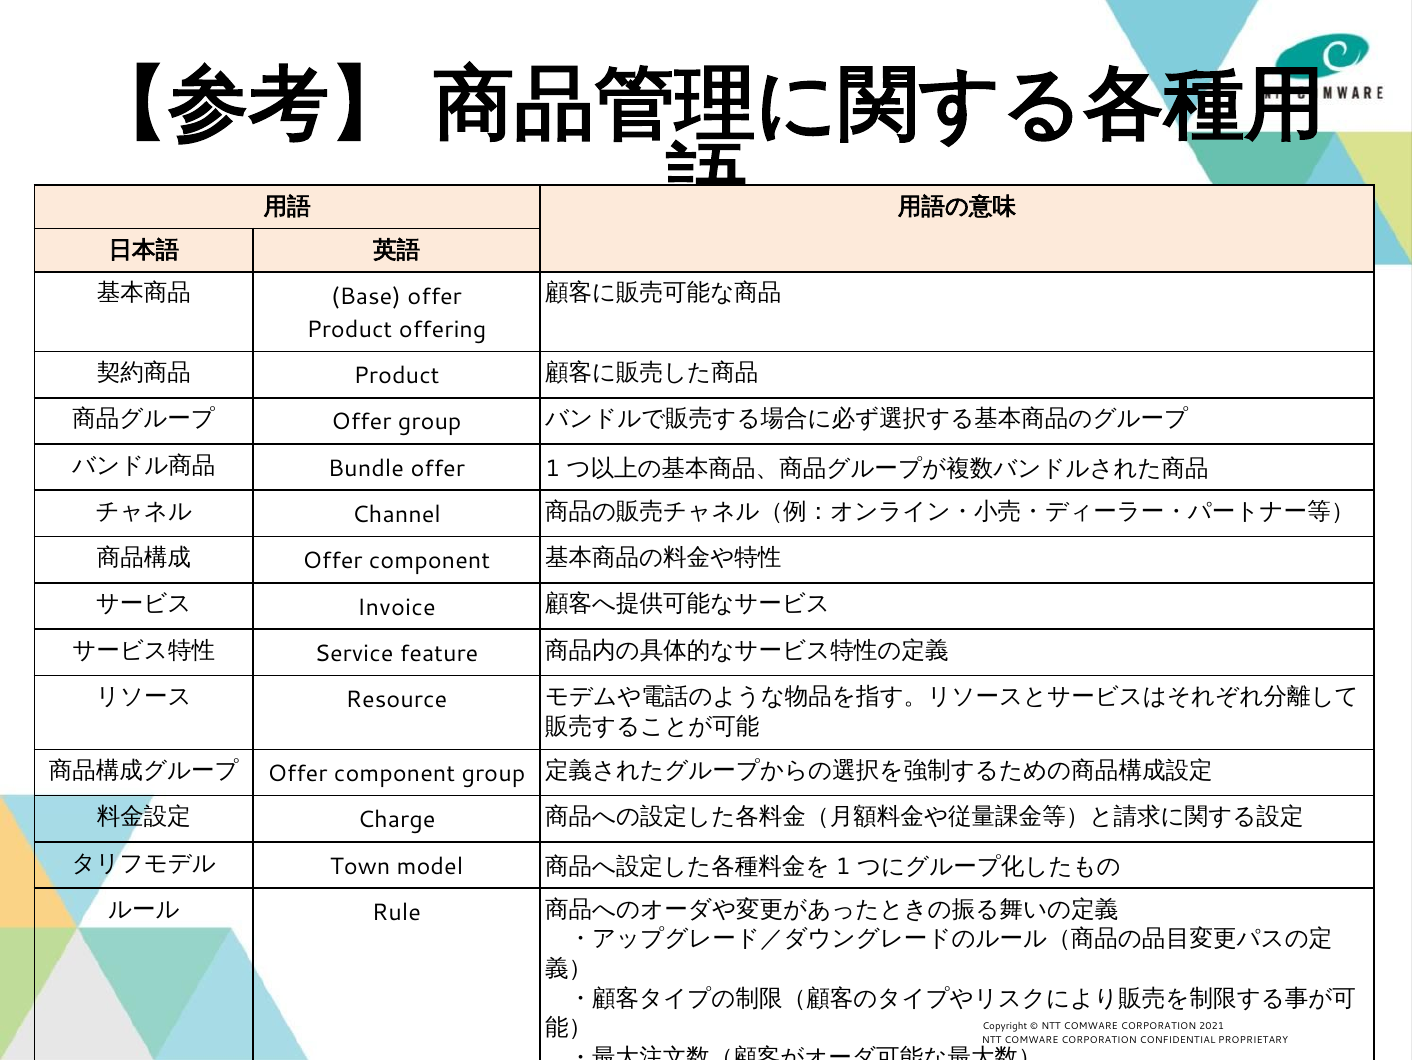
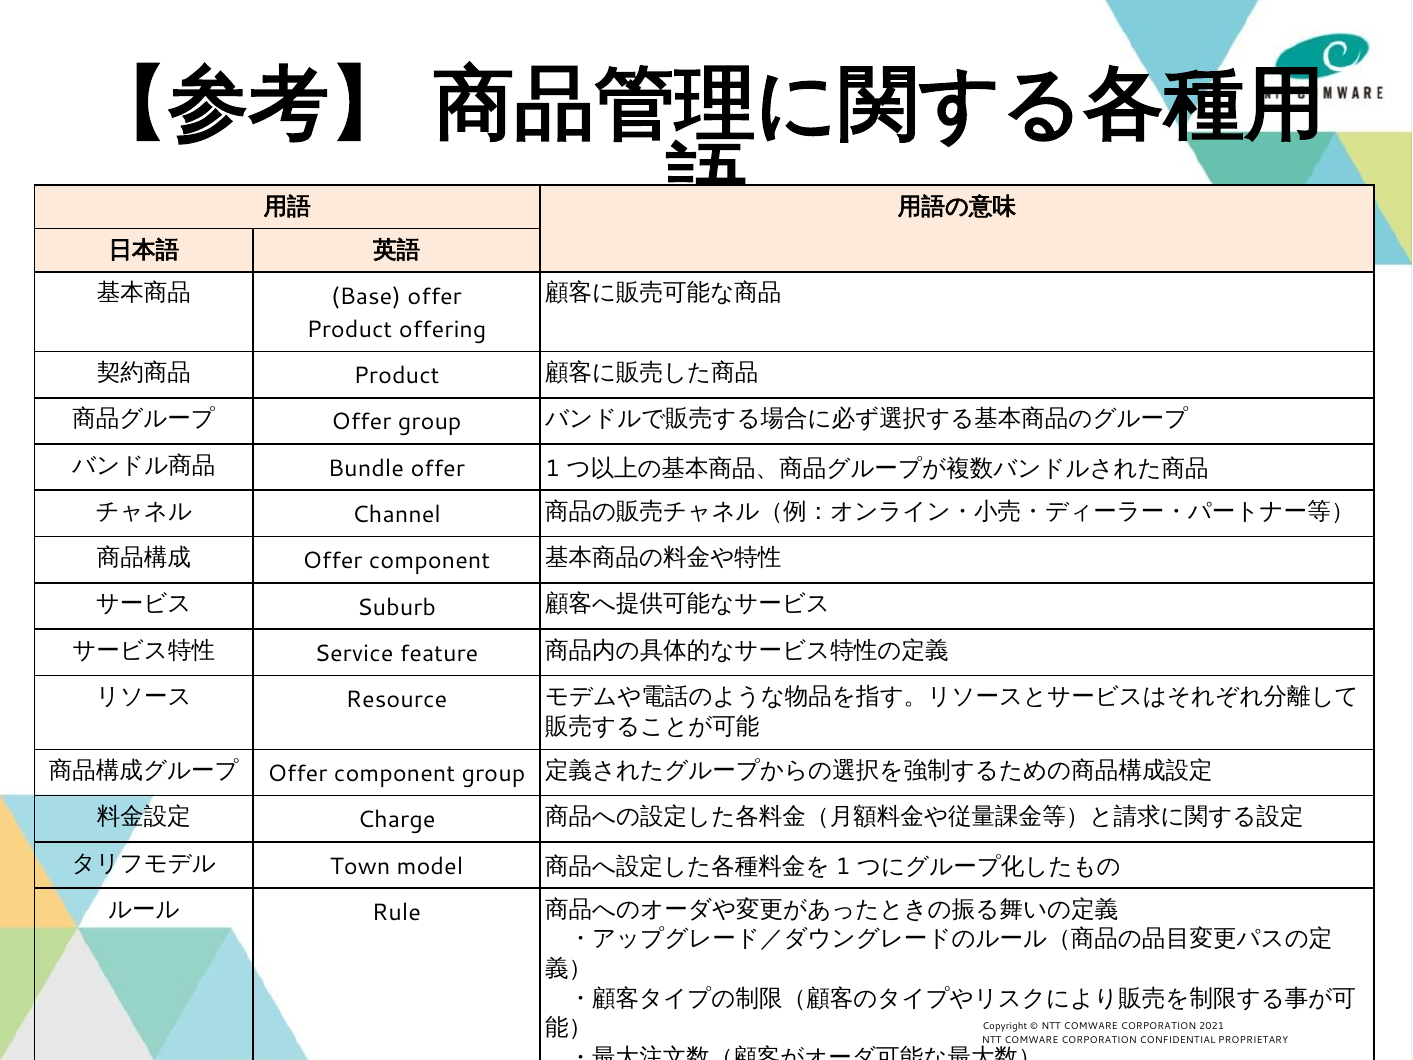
Invoice: Invoice -> Suburb
